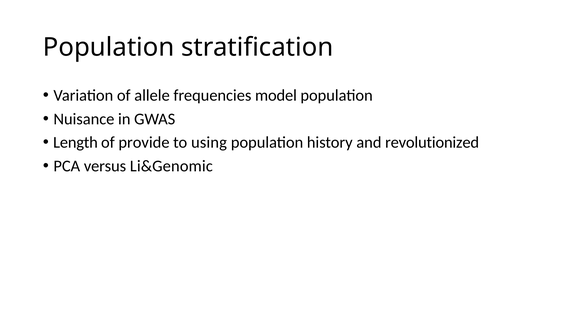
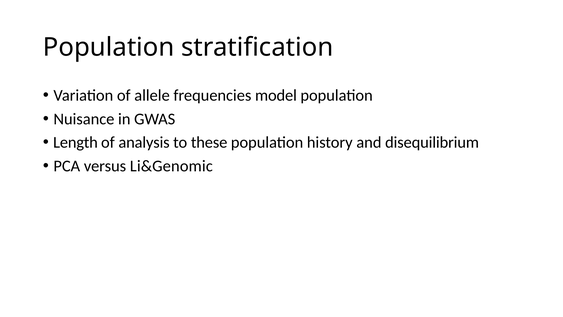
provide: provide -> analysis
using: using -> these
revolutionized: revolutionized -> disequilibrium
